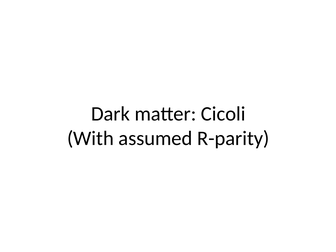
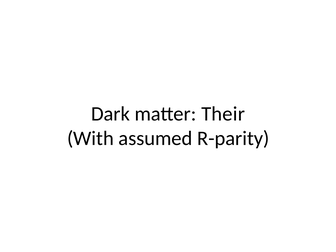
Cicoli: Cicoli -> Their
